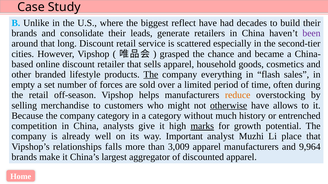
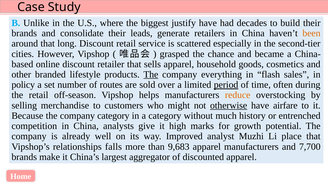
reflect: reflect -> justify
been colour: purple -> orange
empty: empty -> policy
forces: forces -> routes
period underline: none -> present
allows: allows -> airfare
marks underline: present -> none
Important: Important -> Improved
3,009: 3,009 -> 9,683
9,964: 9,964 -> 7,700
